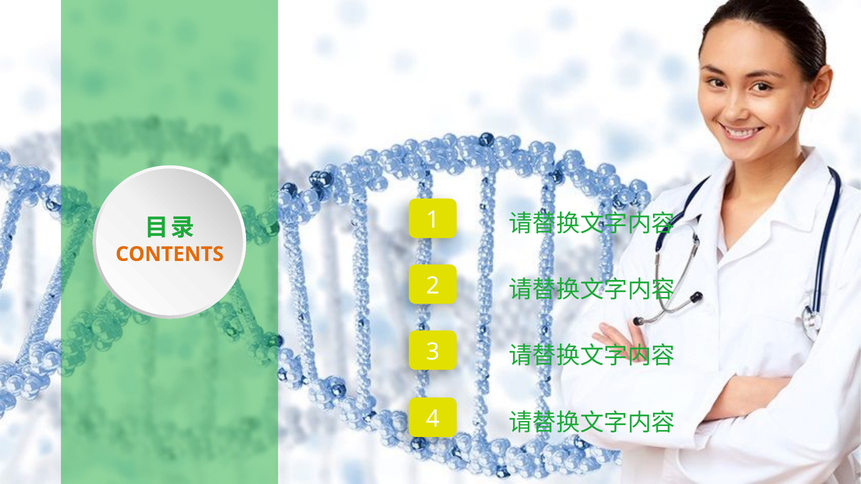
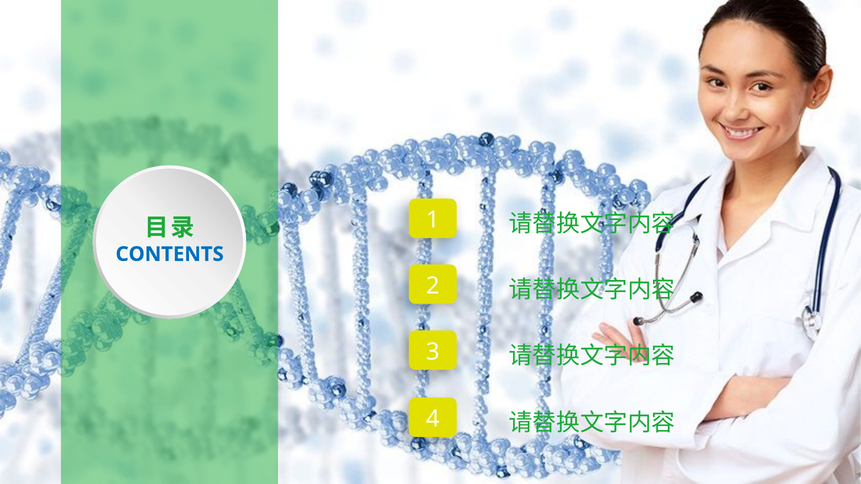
CONTENTS colour: orange -> blue
